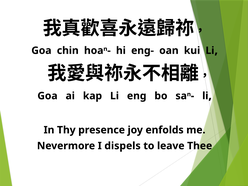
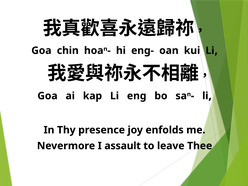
dispels: dispels -> assault
